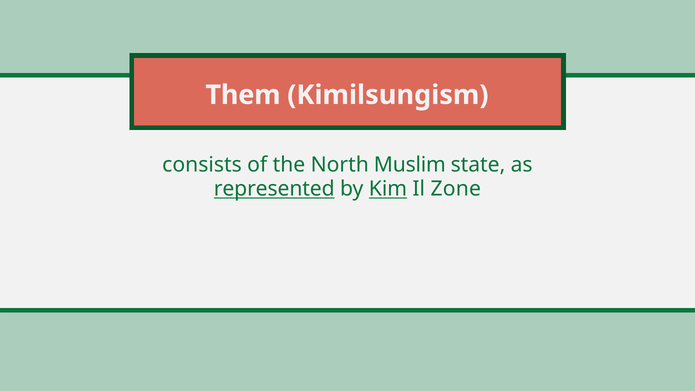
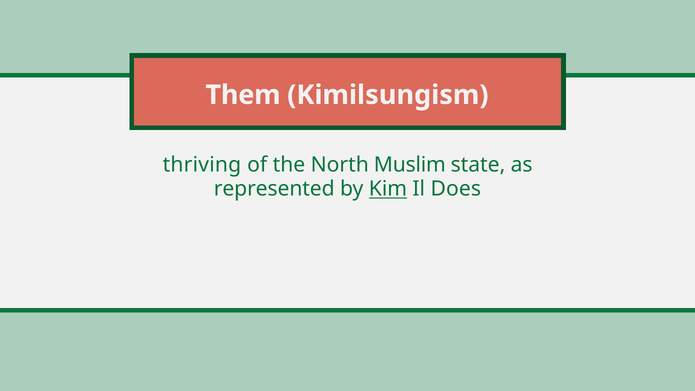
consists: consists -> thriving
represented underline: present -> none
Zone: Zone -> Does
